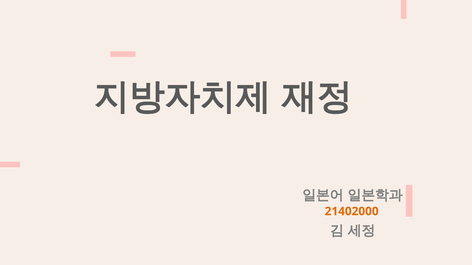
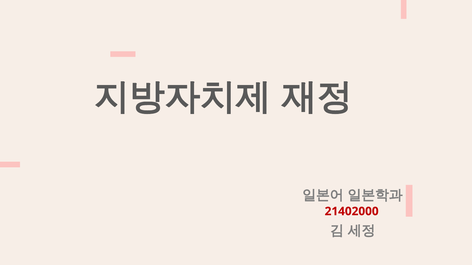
21402000 colour: orange -> red
